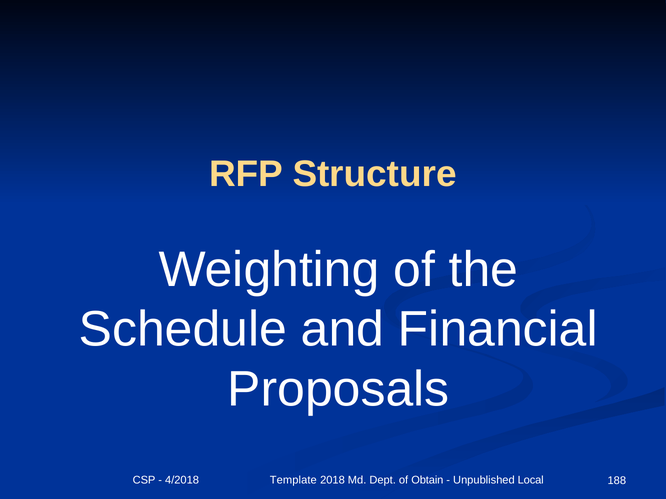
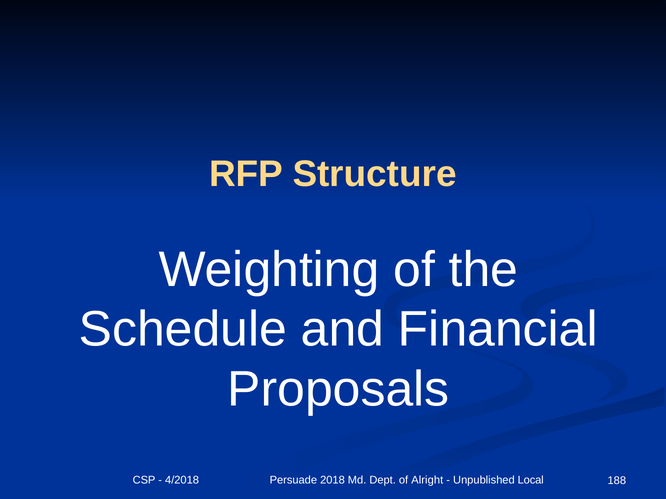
Template: Template -> Persuade
Obtain: Obtain -> Alright
